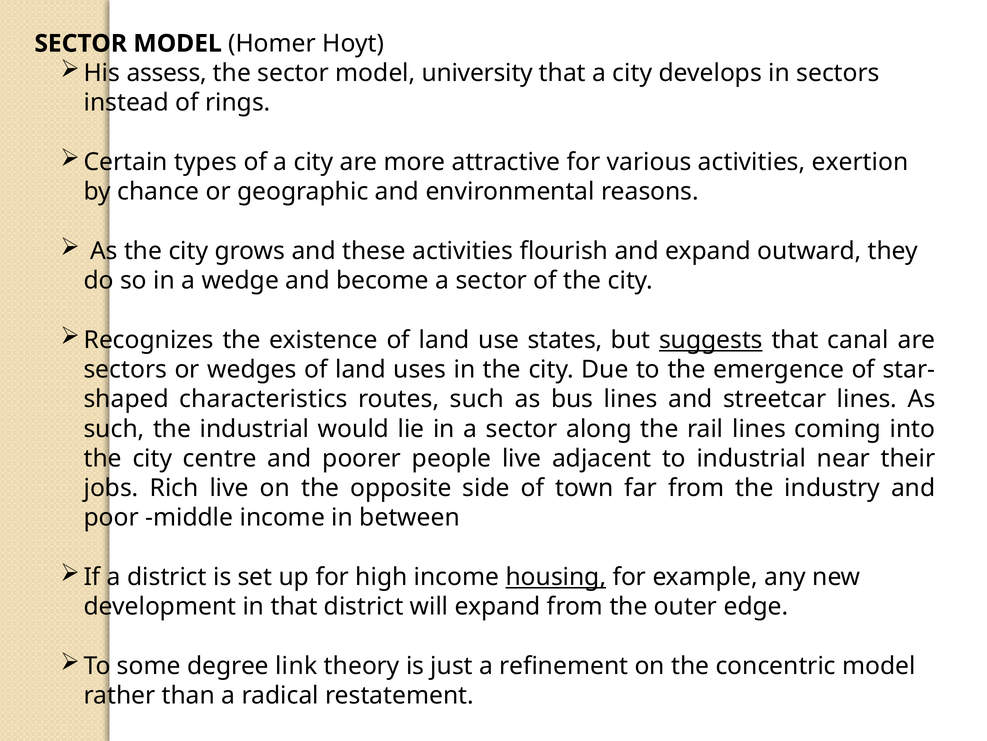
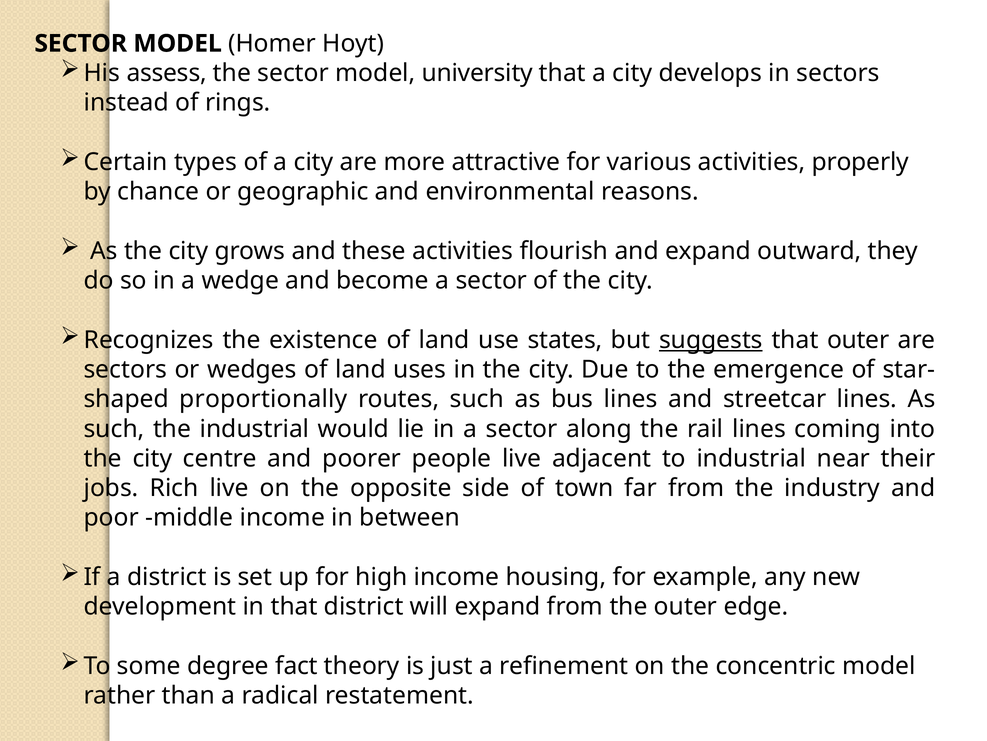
exertion: exertion -> properly
that canal: canal -> outer
characteristics: characteristics -> proportionally
housing underline: present -> none
link: link -> fact
